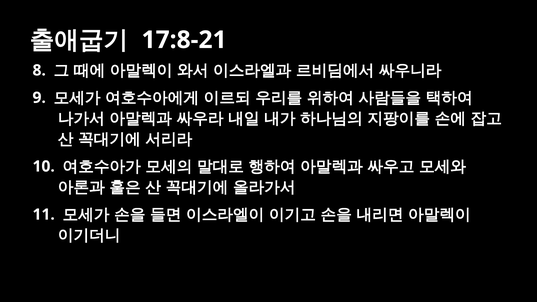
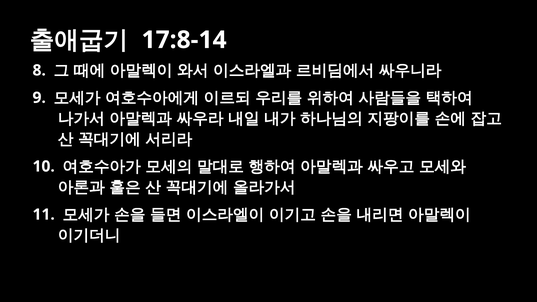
17:8-21: 17:8-21 -> 17:8-14
